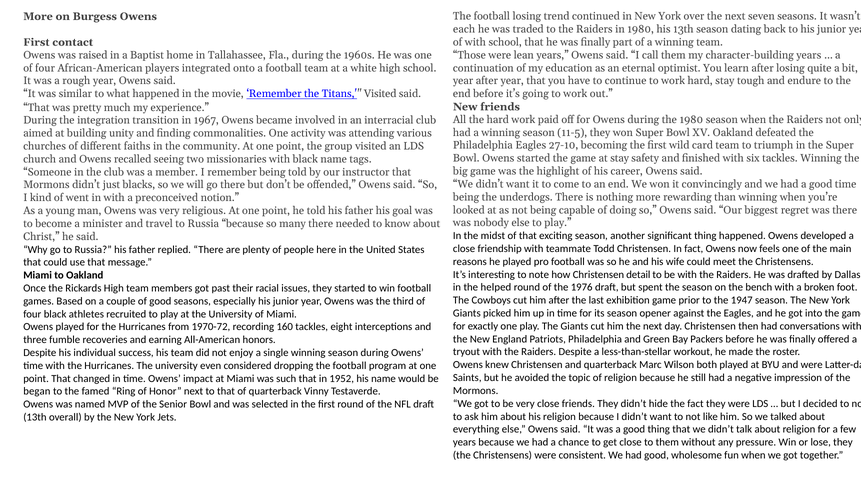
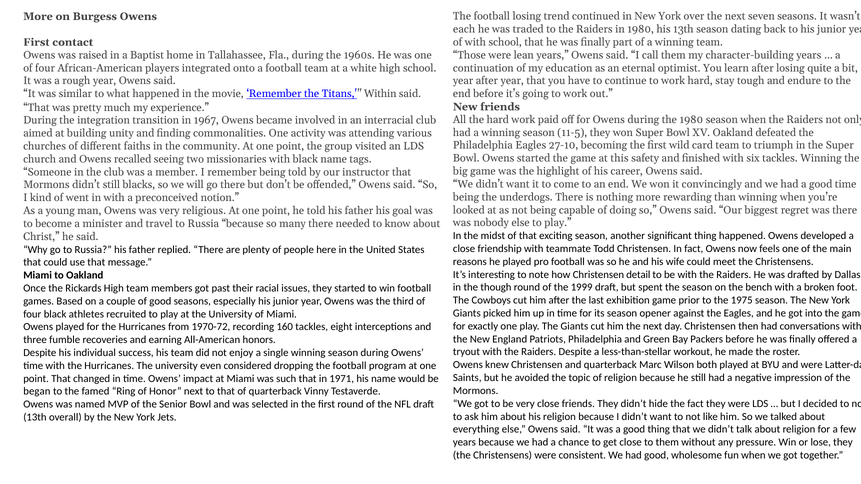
Titans Visited: Visited -> Within
at stay: stay -> this
didn’t just: just -> still
helped: helped -> though
1976: 1976 -> 1999
1947: 1947 -> 1975
1952: 1952 -> 1971
